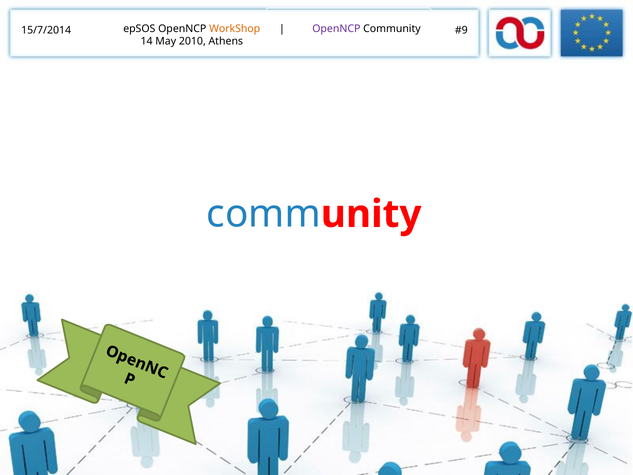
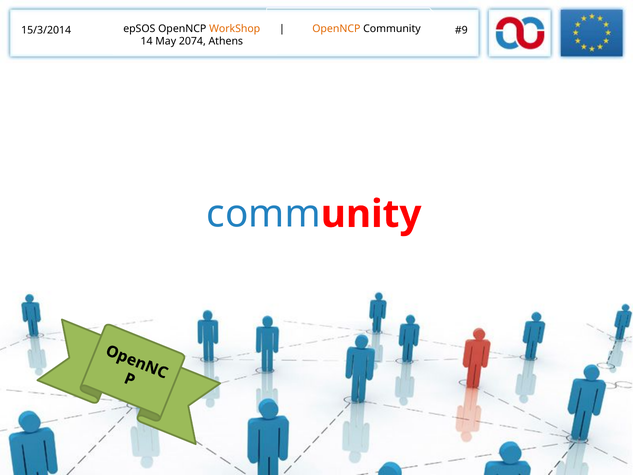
OpenNCP at (336, 29) colour: purple -> orange
15/7/2014: 15/7/2014 -> 15/3/2014
2010: 2010 -> 2074
